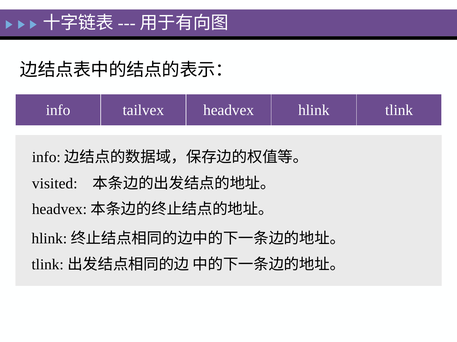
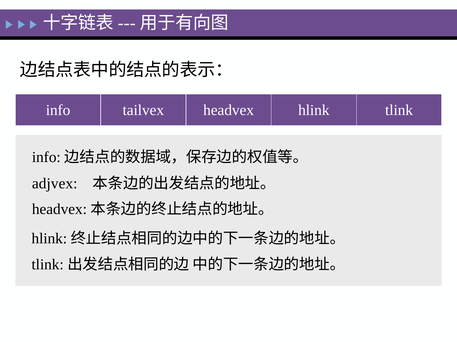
visited: visited -> adjvex
